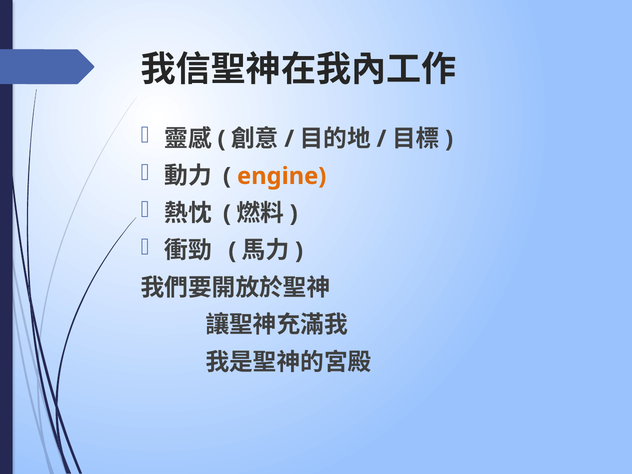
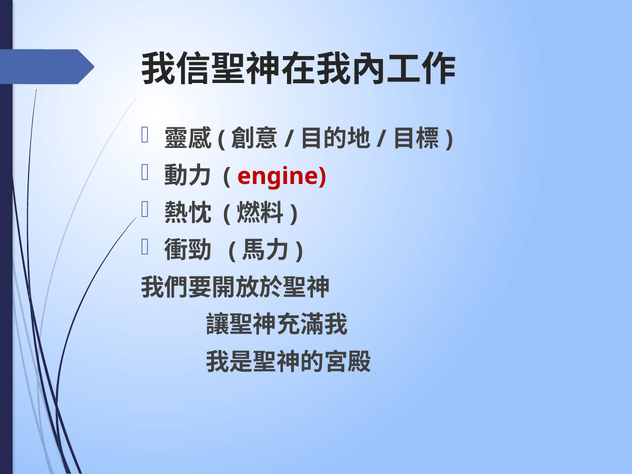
engine colour: orange -> red
